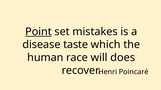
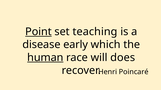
mistakes: mistakes -> teaching
taste: taste -> early
human underline: none -> present
